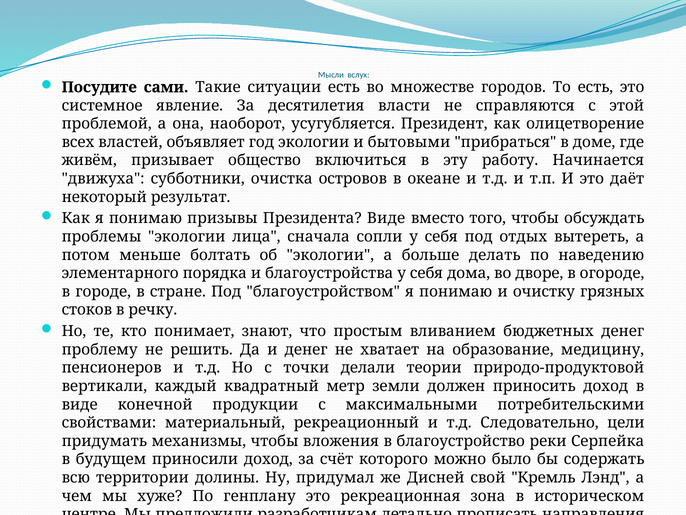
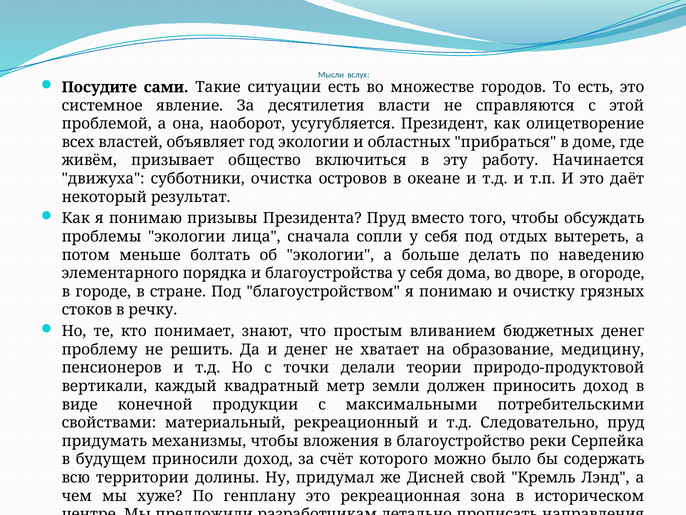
бытовыми: бытовыми -> областных
Президента Виде: Виде -> Пруд
Следовательно цели: цели -> пруд
